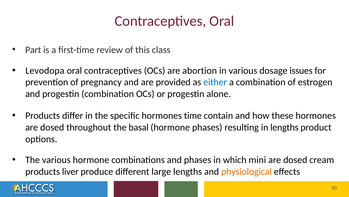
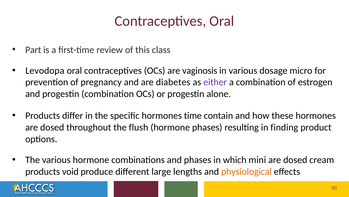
abortion: abortion -> vaginosis
issues: issues -> micro
provided: provided -> diabetes
either colour: blue -> purple
basal: basal -> flush
in lengths: lengths -> finding
liver: liver -> void
